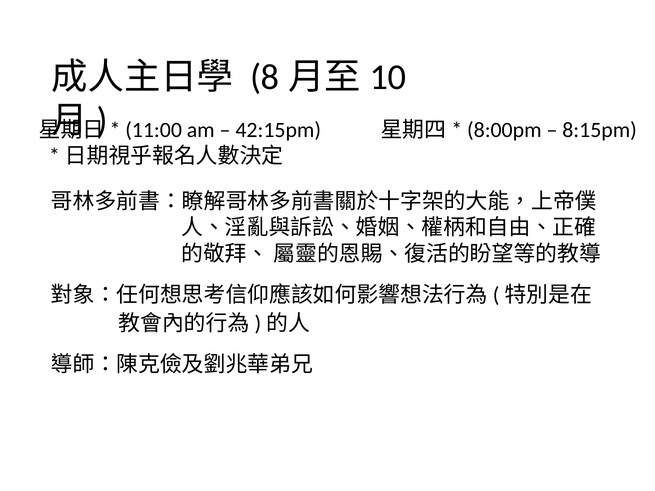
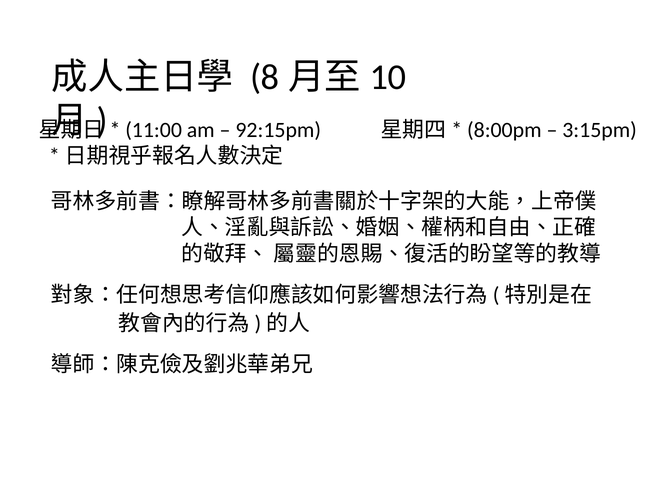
42:15pm: 42:15pm -> 92:15pm
8:15pm: 8:15pm -> 3:15pm
